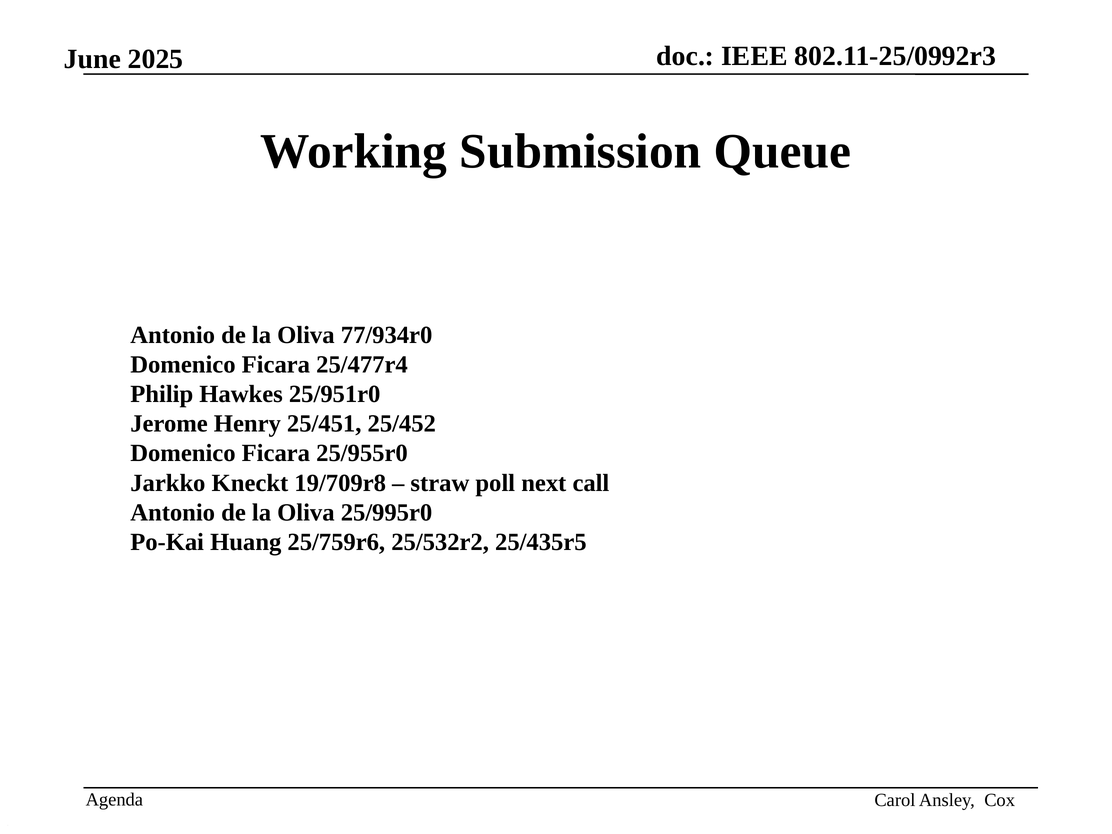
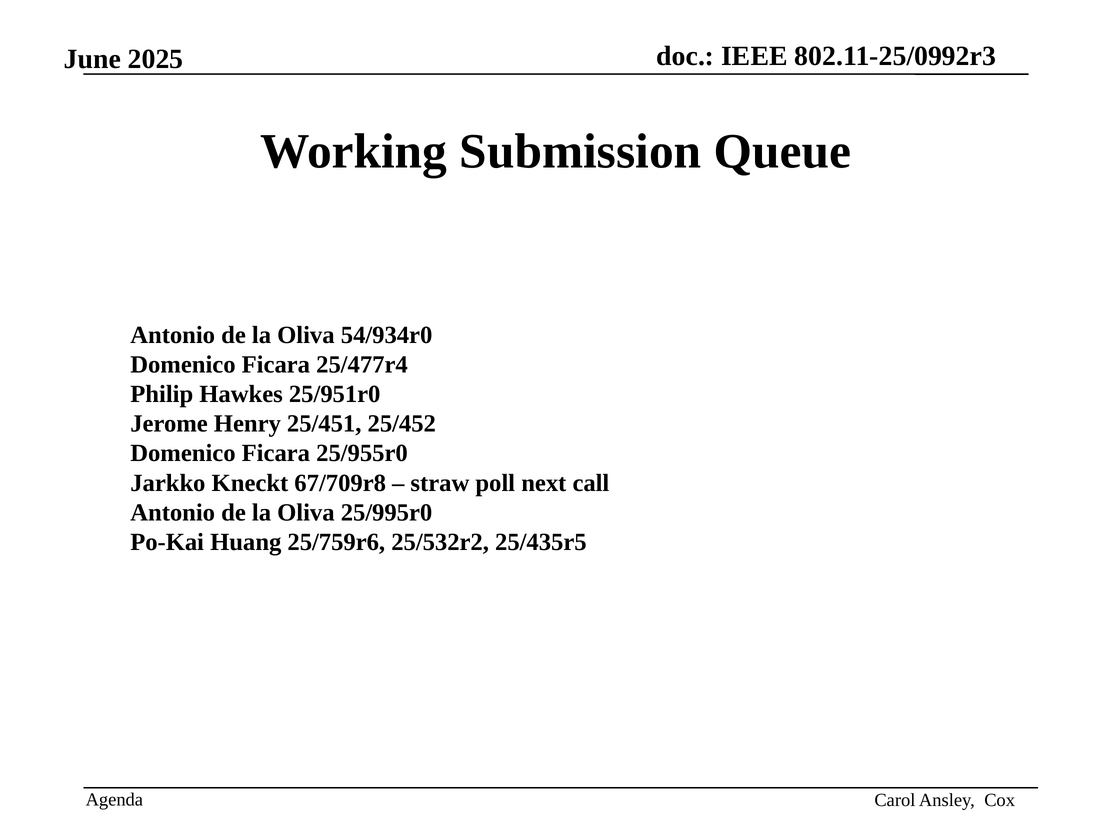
77/934r0: 77/934r0 -> 54/934r0
19/709r8: 19/709r8 -> 67/709r8
